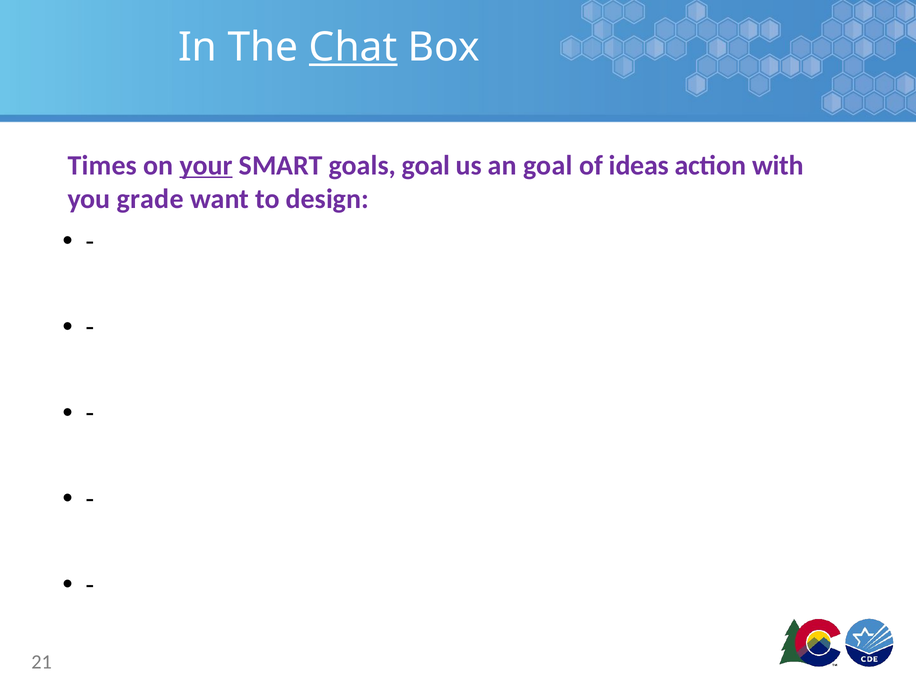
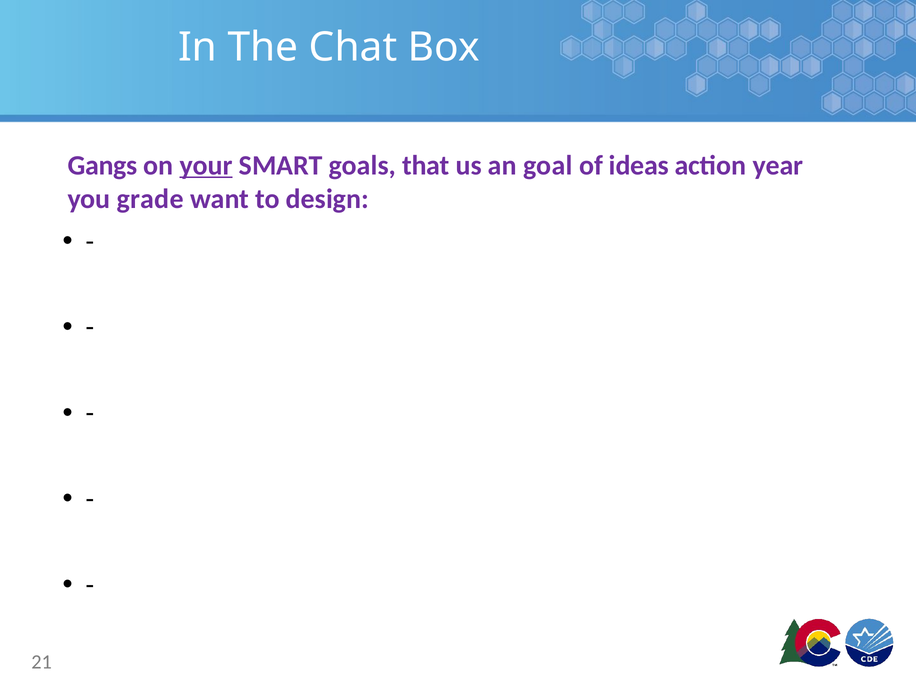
Chat underline: present -> none
Times: Times -> Gangs
goals goal: goal -> that
with: with -> year
